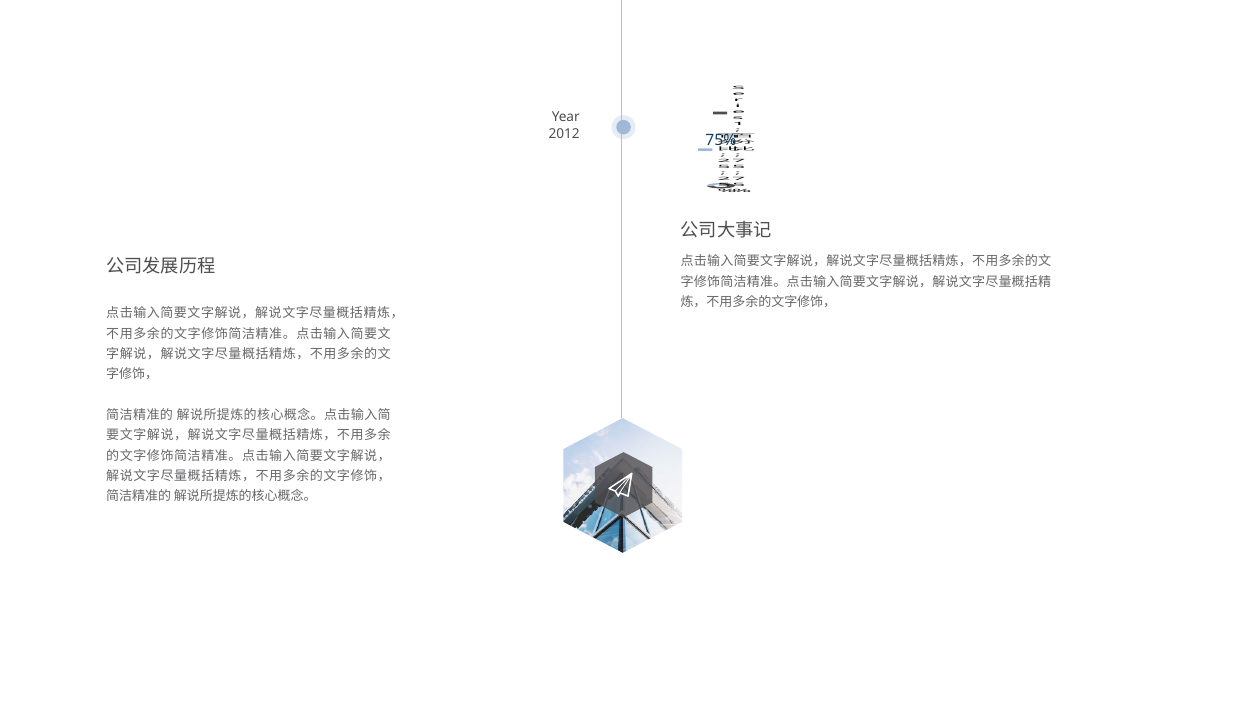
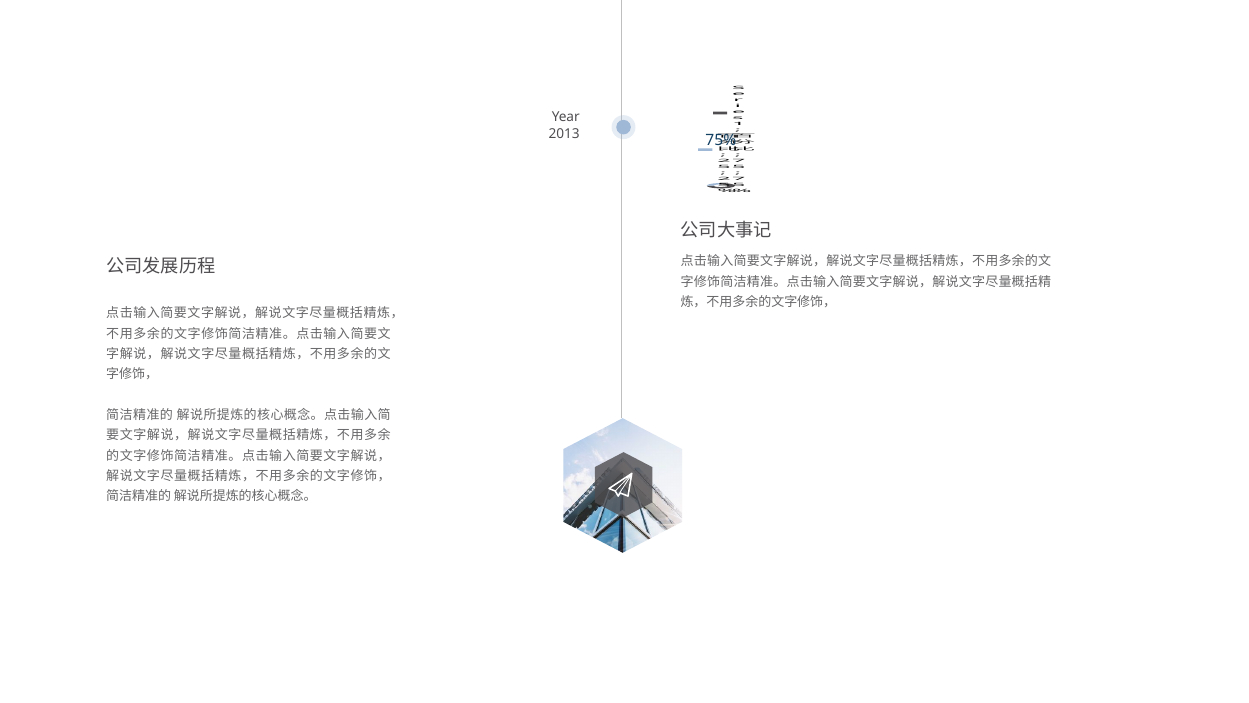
2012: 2012 -> 2013
